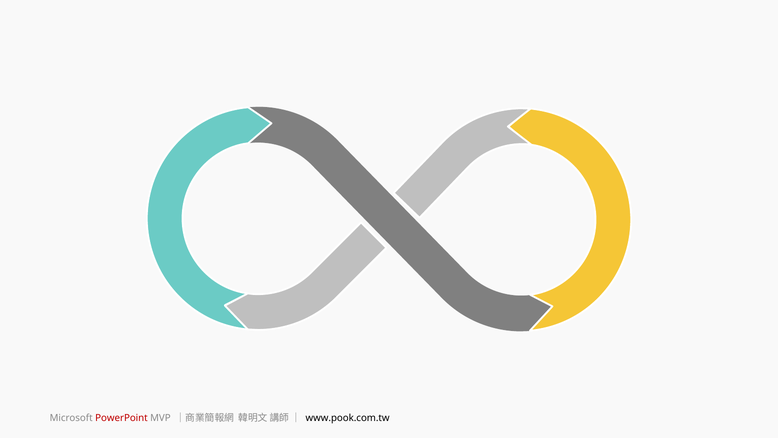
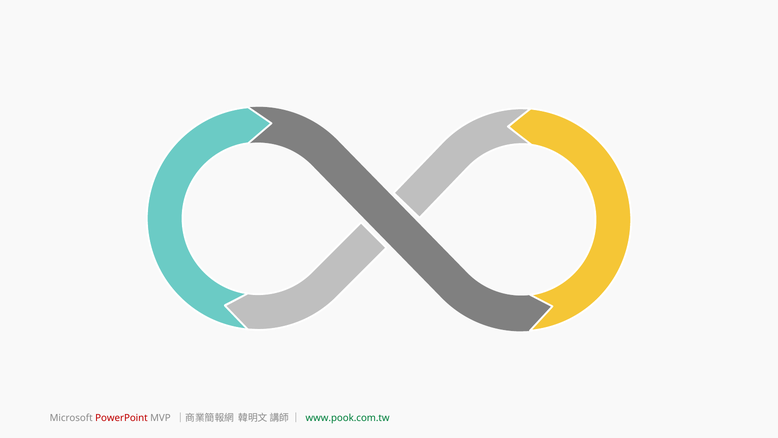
www.pook.com.tw colour: black -> green
